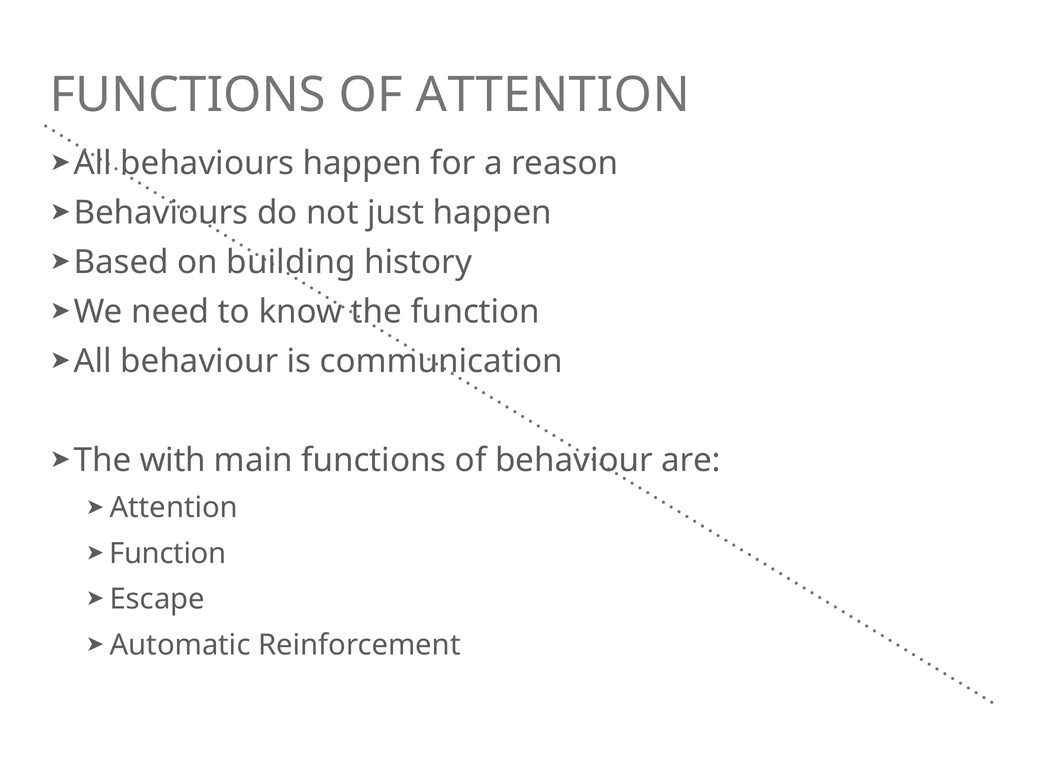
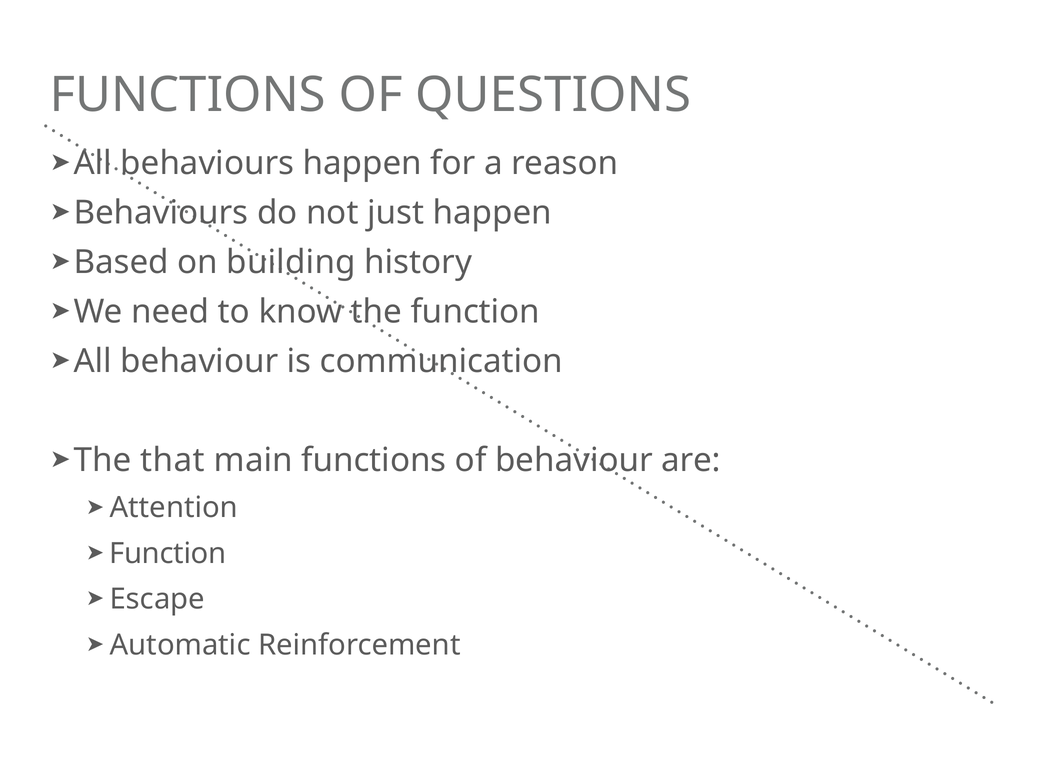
OF ATTENTION: ATTENTION -> QUESTIONS
with: with -> that
